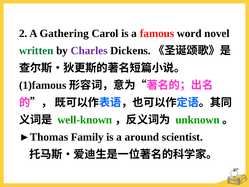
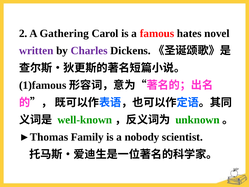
word: word -> hates
written colour: green -> purple
around: around -> nobody
